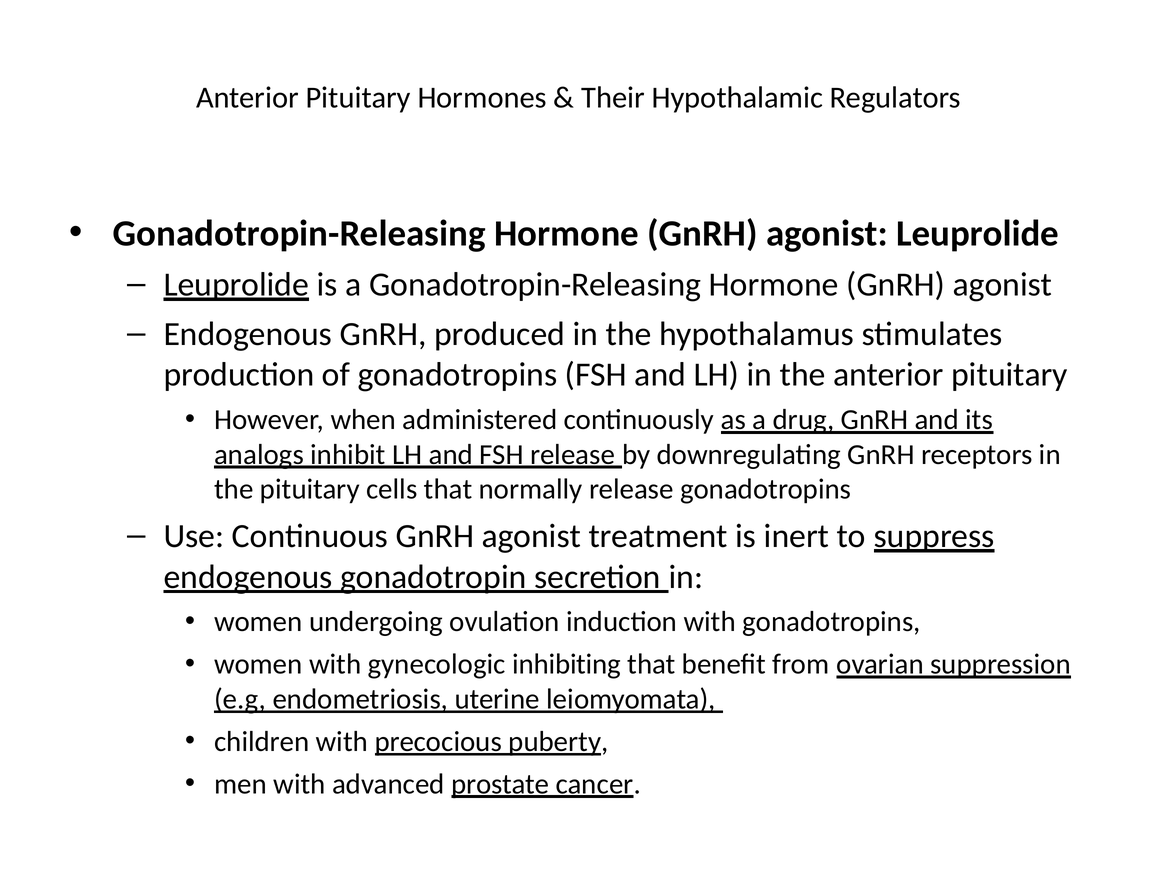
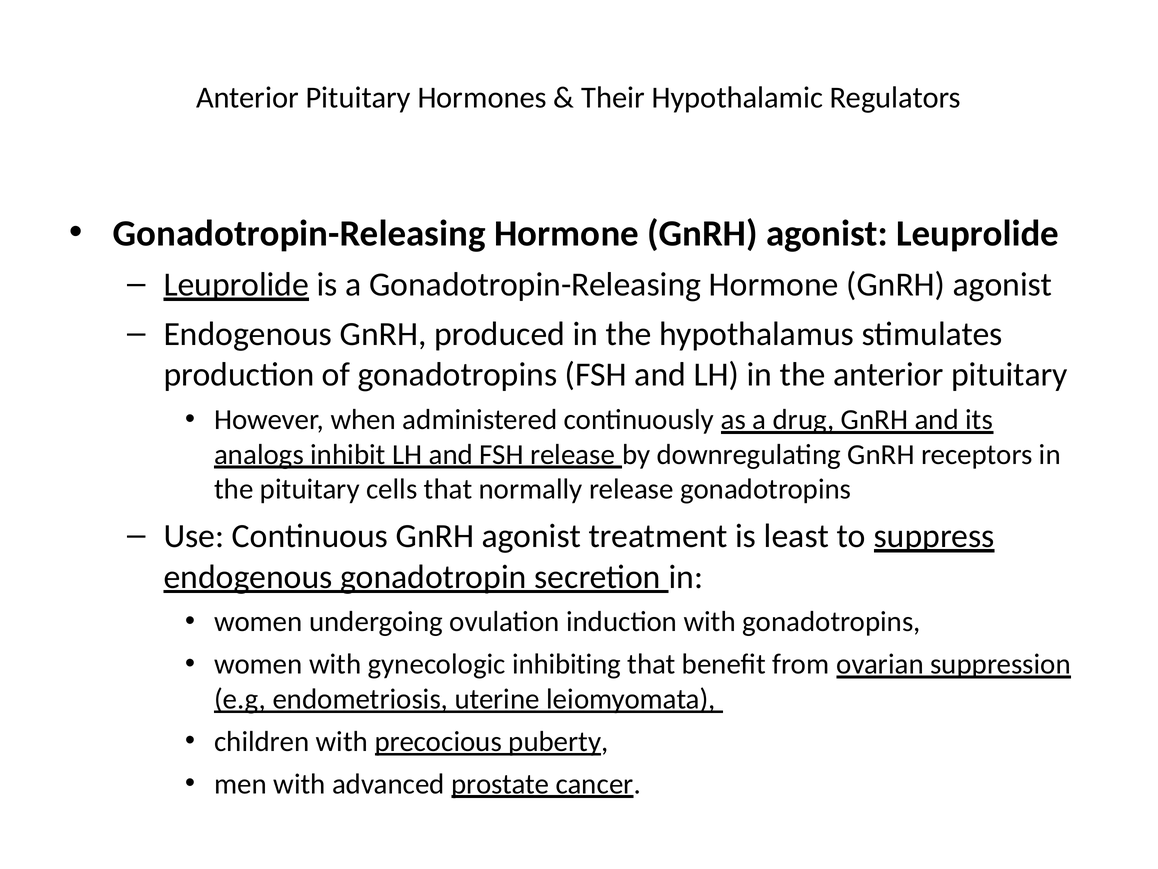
inert: inert -> least
